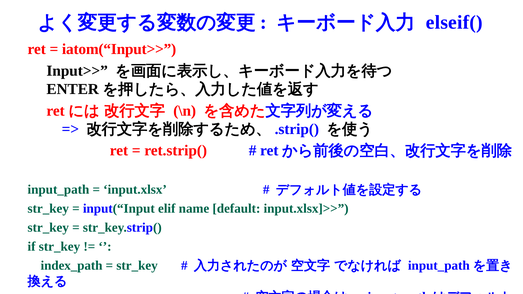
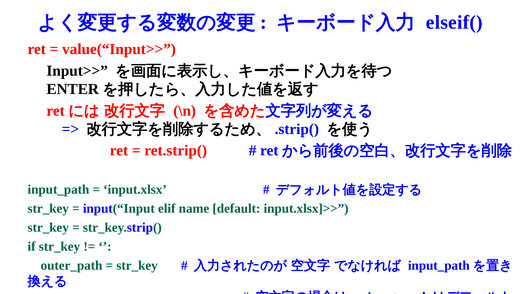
iatom(“Input>>: iatom(“Input>> -> value(“Input>>
index_path: index_path -> outer_path
